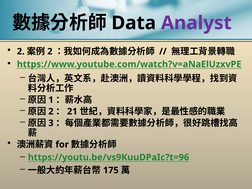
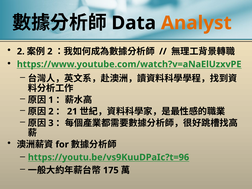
Analyst colour: purple -> orange
